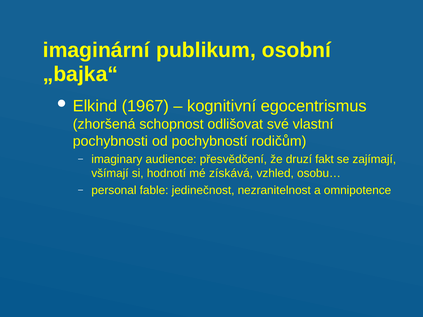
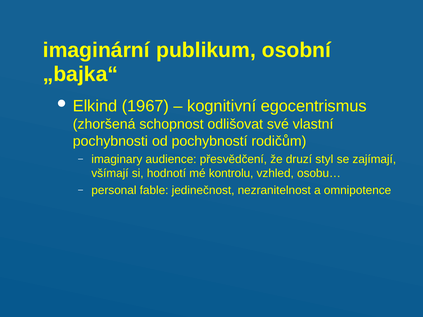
fakt: fakt -> styl
získává: získává -> kontrolu
